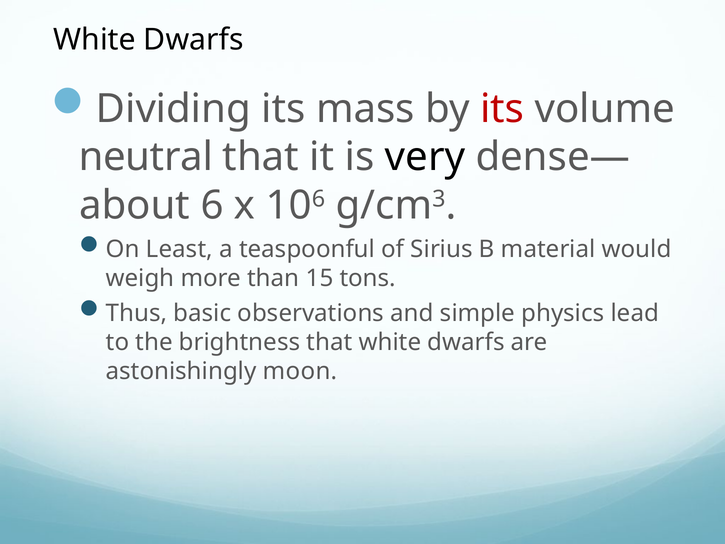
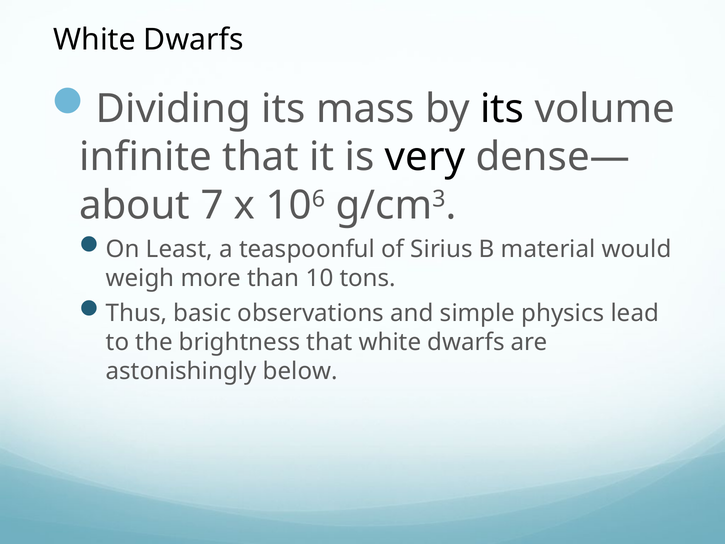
its at (502, 109) colour: red -> black
neutral: neutral -> infinite
6: 6 -> 7
15: 15 -> 10
moon: moon -> below
